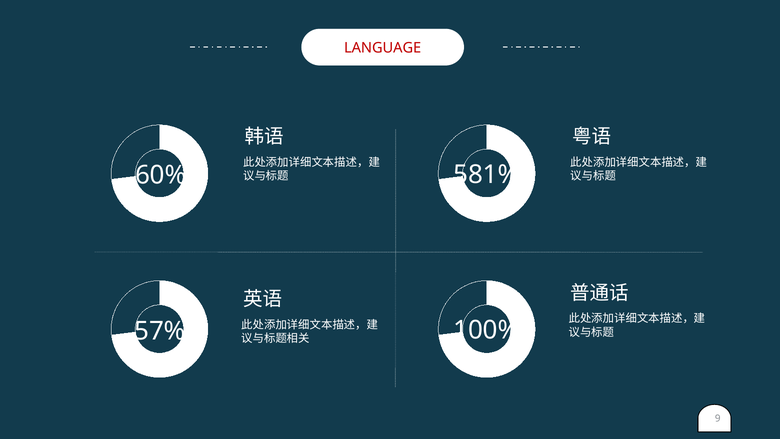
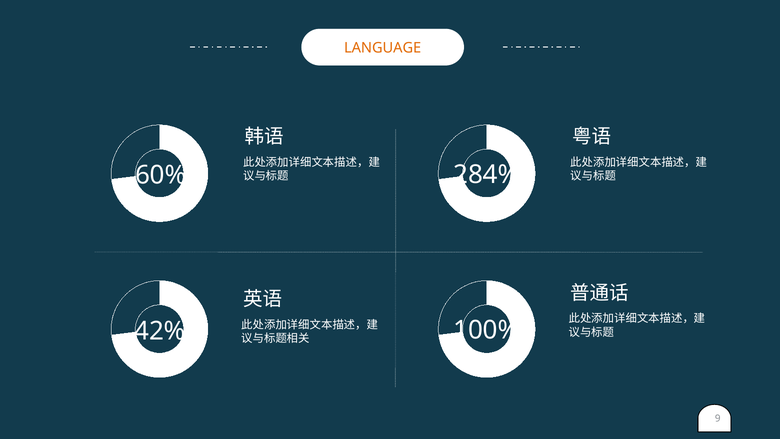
LANGUAGE colour: red -> orange
581%: 581% -> 284%
57%: 57% -> 42%
